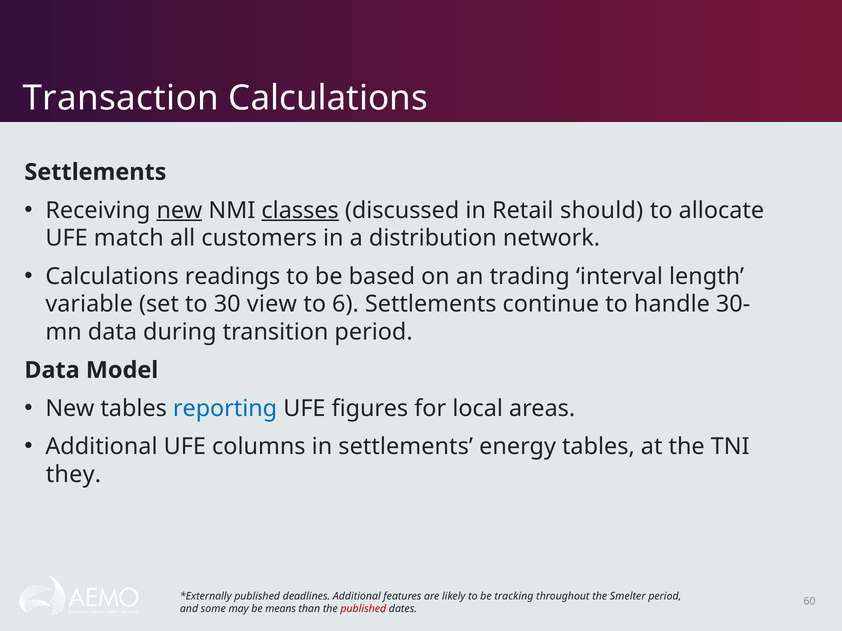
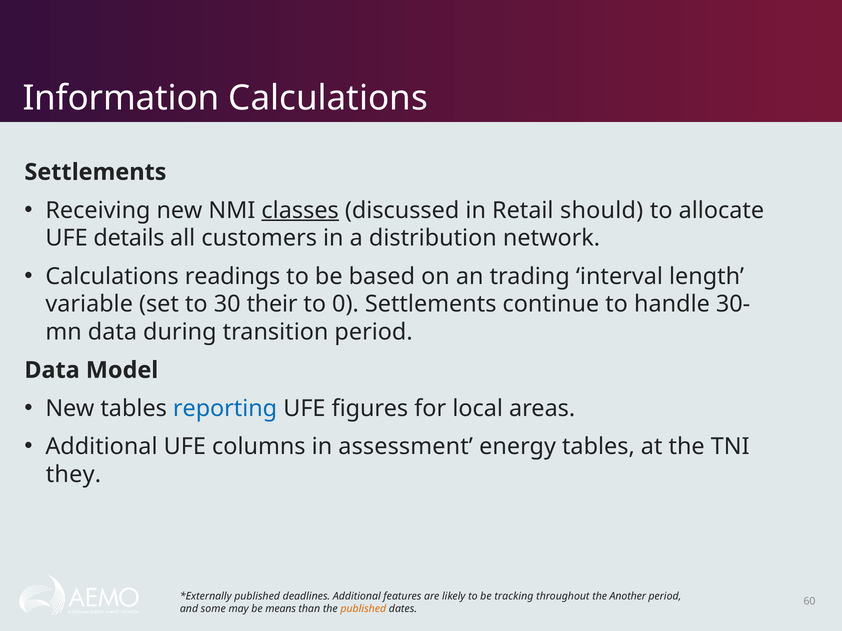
Transaction: Transaction -> Information
new at (179, 211) underline: present -> none
match: match -> details
view: view -> their
6: 6 -> 0
in settlements: settlements -> assessment
Smelter: Smelter -> Another
published at (363, 609) colour: red -> orange
